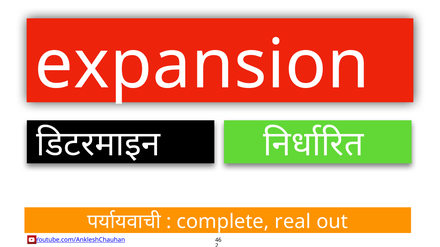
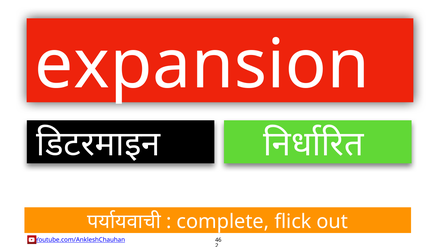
real: real -> flick
